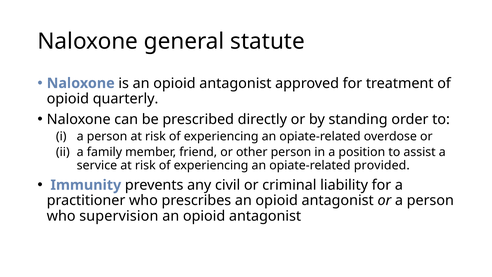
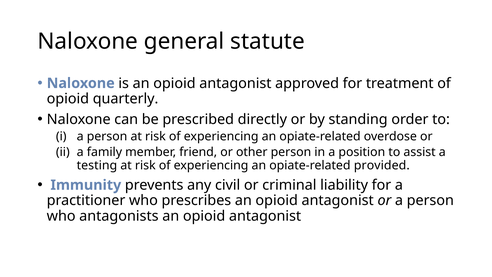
service: service -> testing
supervision: supervision -> antagonists
